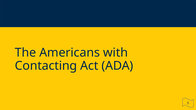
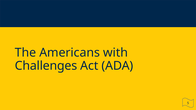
Contacting: Contacting -> Challenges
